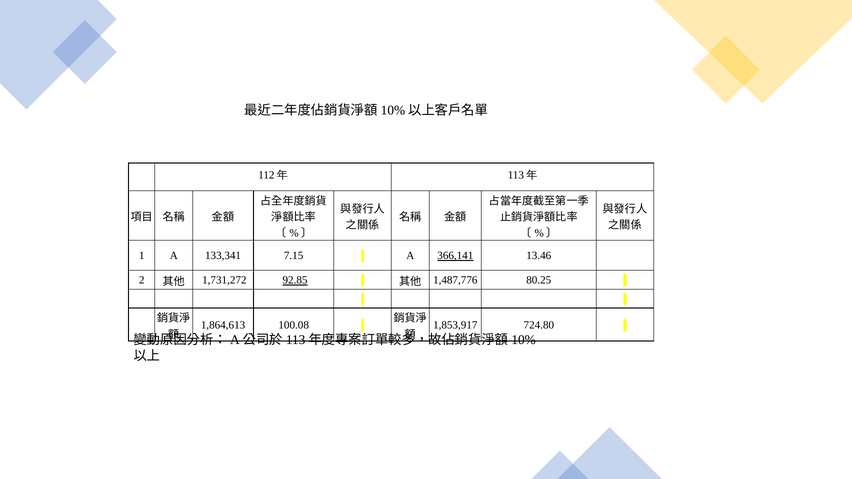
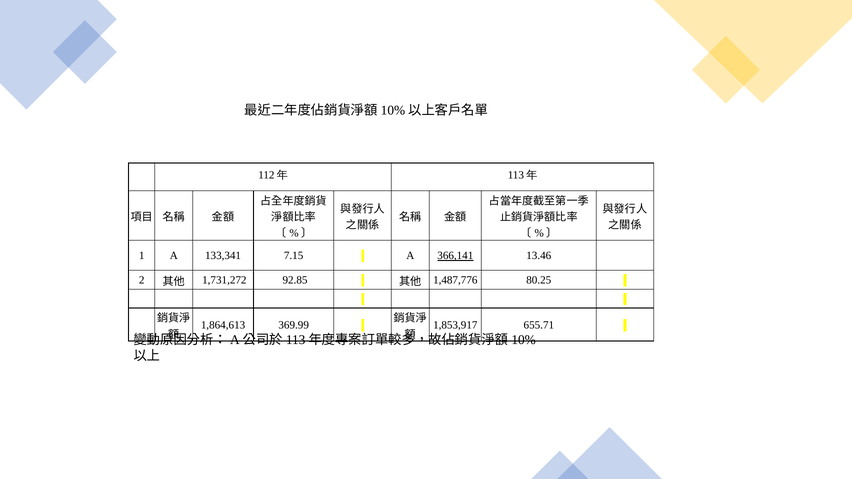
92.85 underline: present -> none
100.08: 100.08 -> 369.99
724.80: 724.80 -> 655.71
